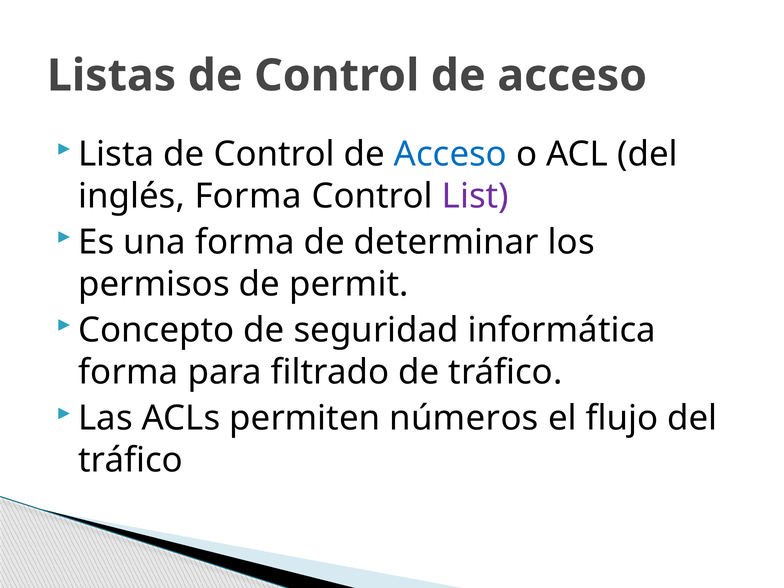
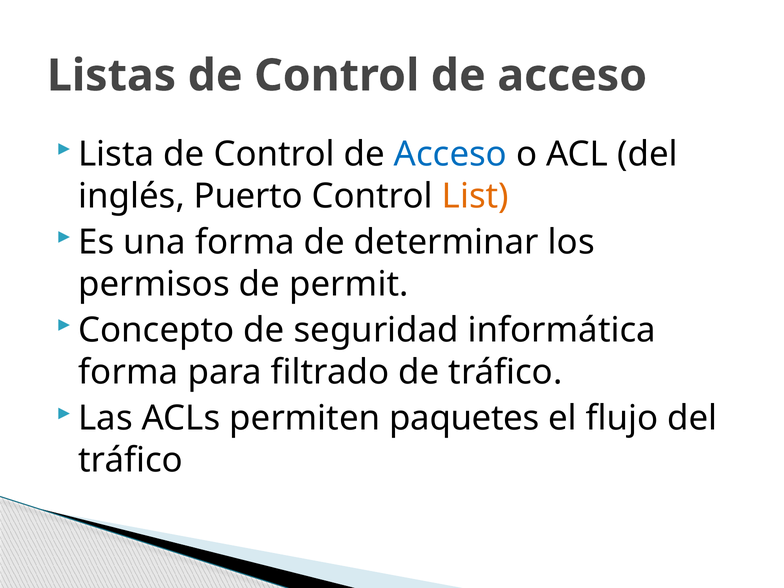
inglés Forma: Forma -> Puerto
List colour: purple -> orange
números: números -> paquetes
